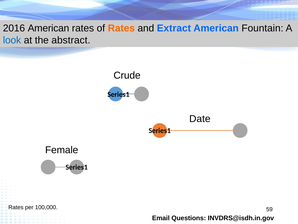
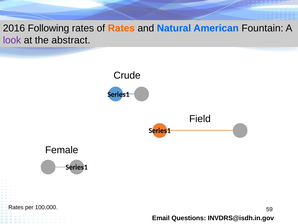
2016 American: American -> Following
Extract: Extract -> Natural
look colour: blue -> purple
Date: Date -> Field
